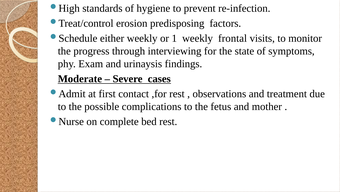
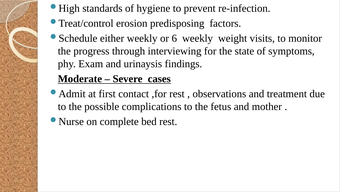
1: 1 -> 6
frontal: frontal -> weight
